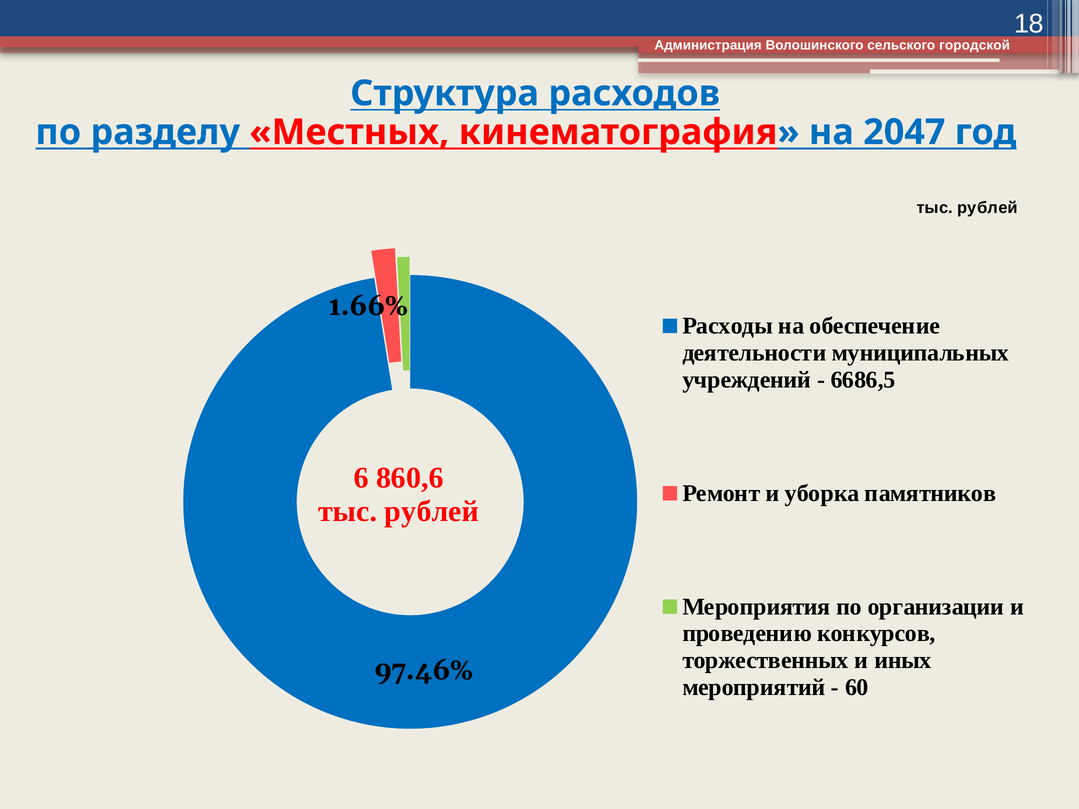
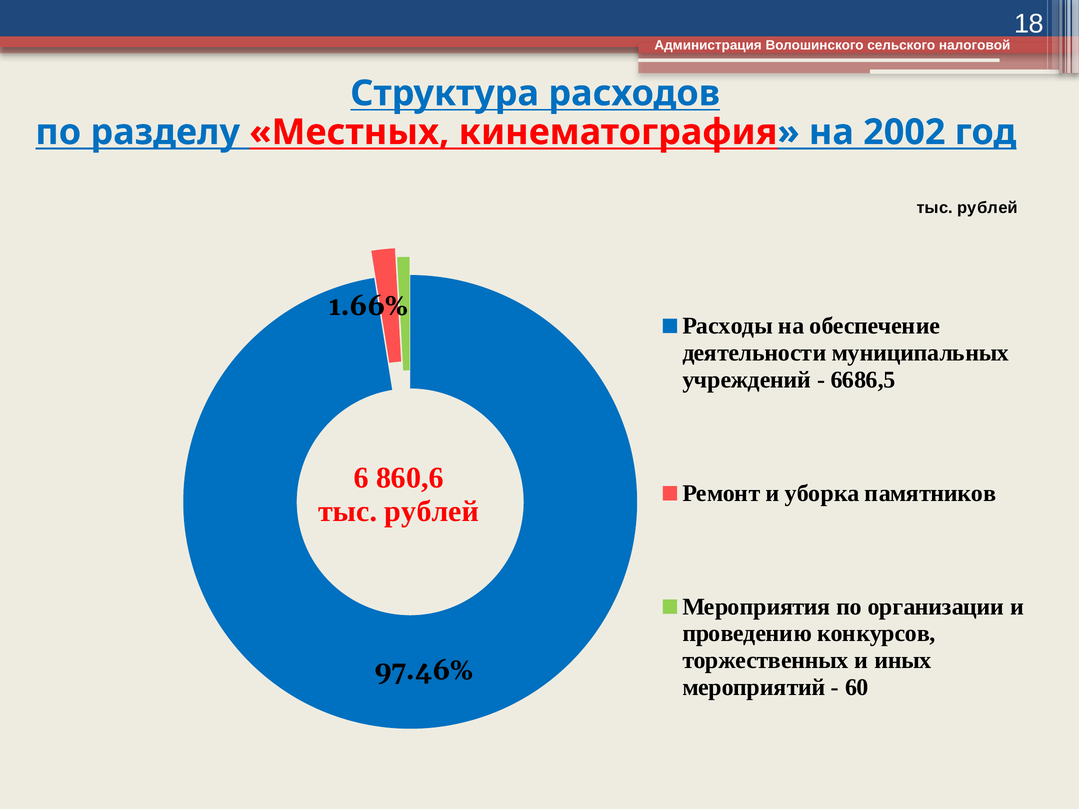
городской: городской -> налоговой
2047: 2047 -> 2002
